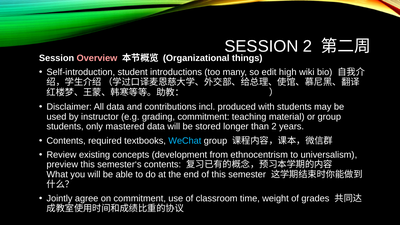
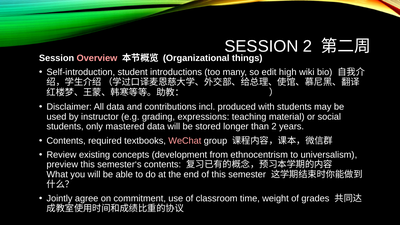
grading commitment: commitment -> expressions
or group: group -> social
WeChat colour: light blue -> pink
